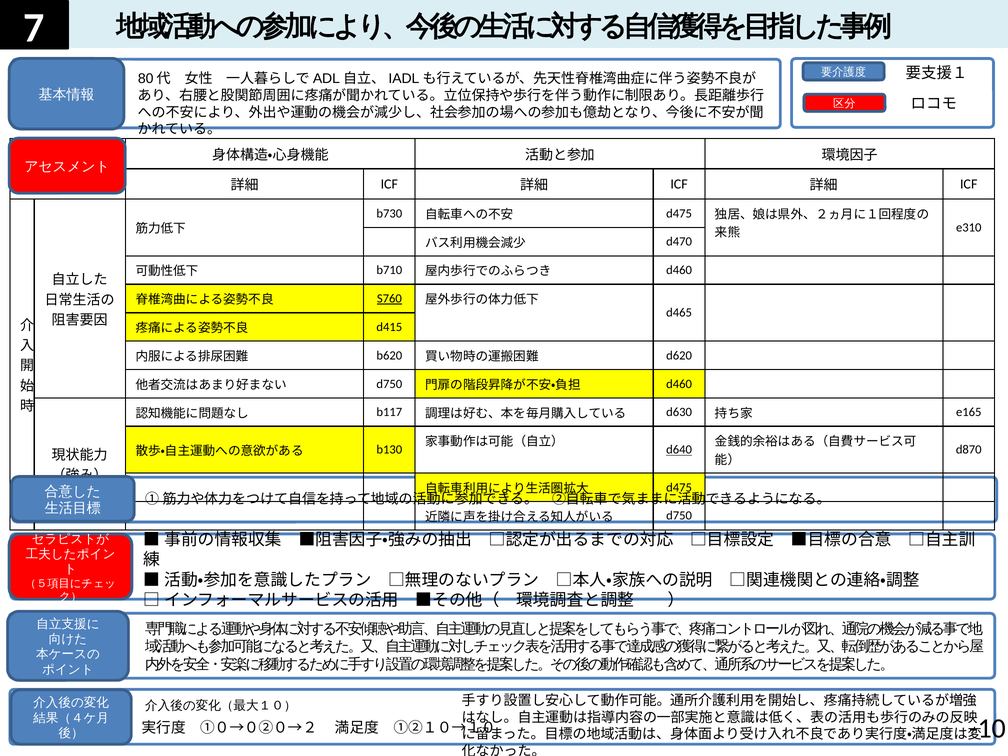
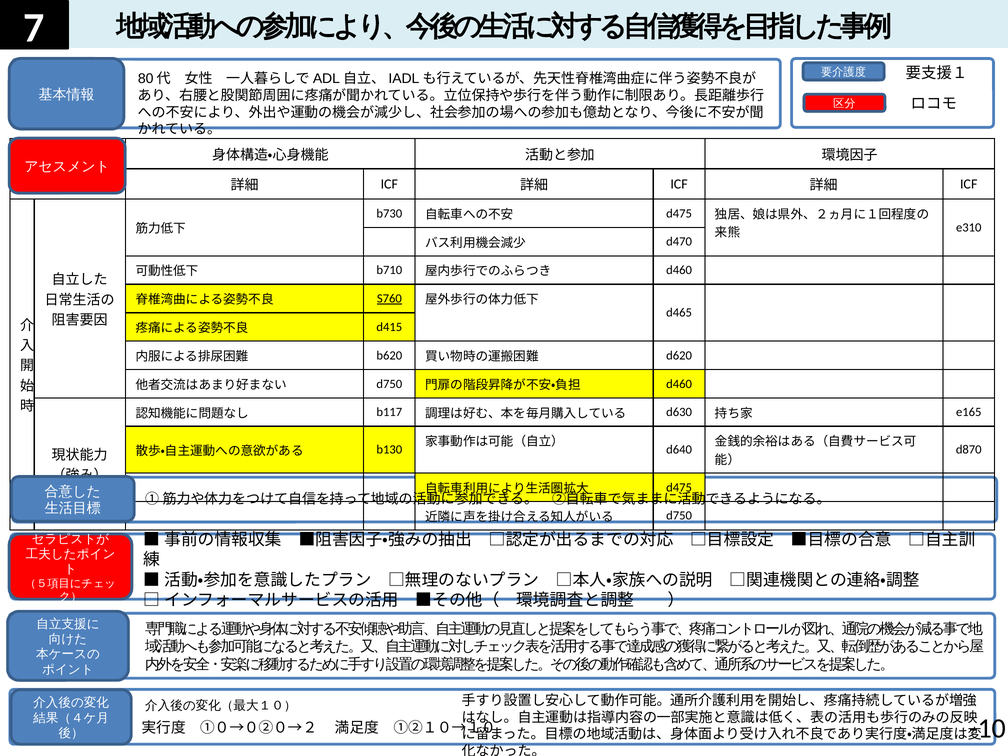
d640 underline: present -> none
